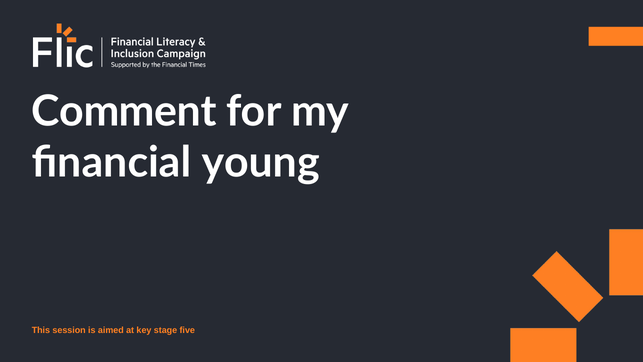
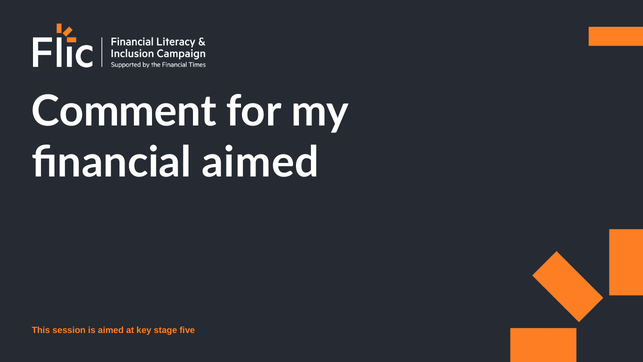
financial young: young -> aimed
